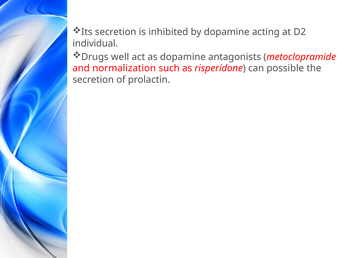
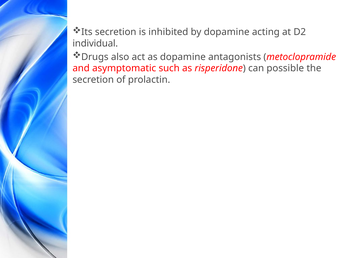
well: well -> also
normalization: normalization -> asymptomatic
